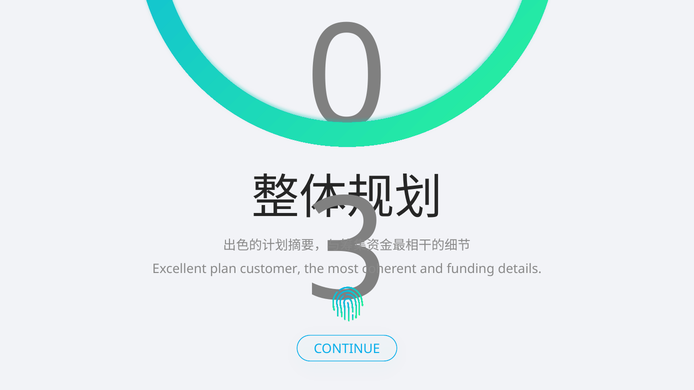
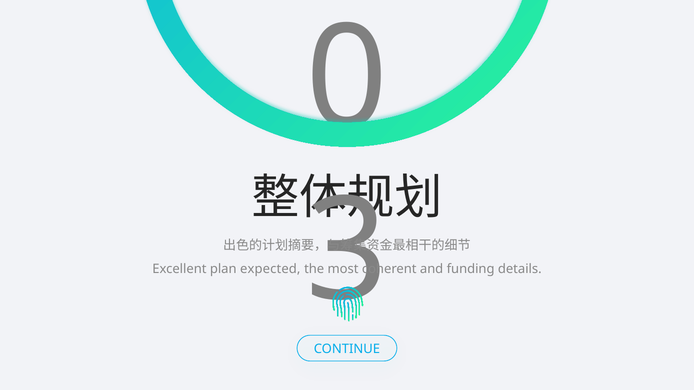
customer: customer -> expected
